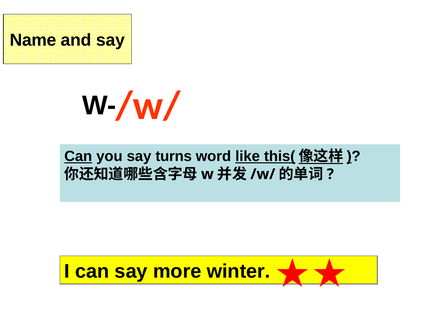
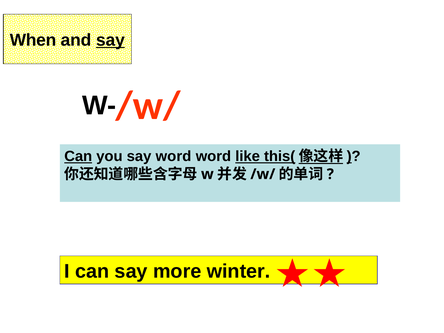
Name: Name -> When
say at (110, 40) underline: none -> present
say turns: turns -> word
